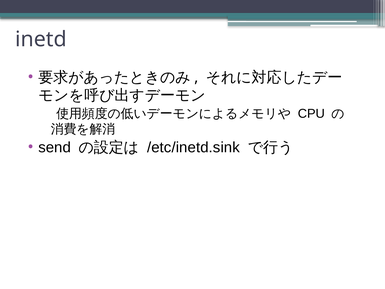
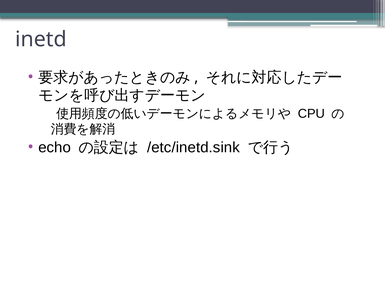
send: send -> echo
